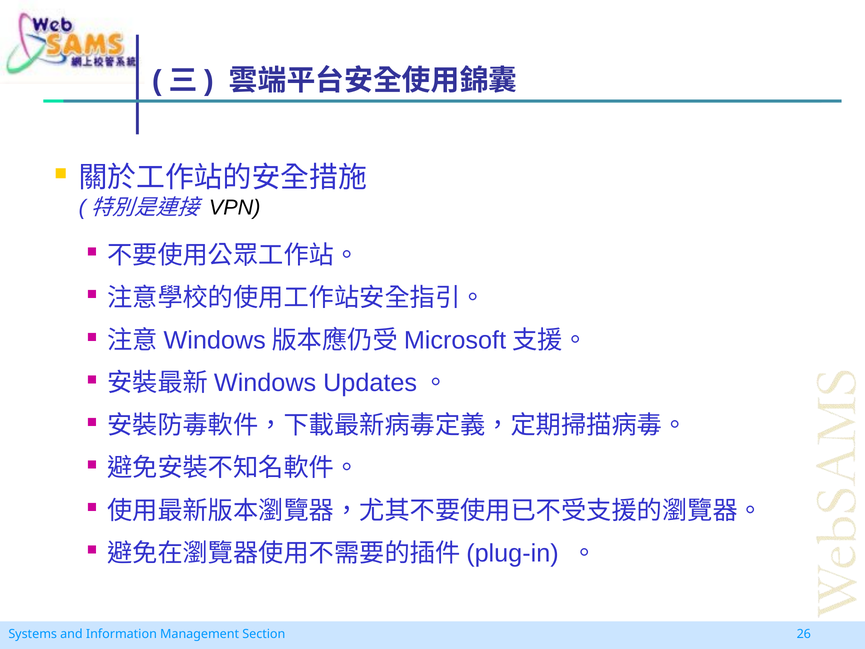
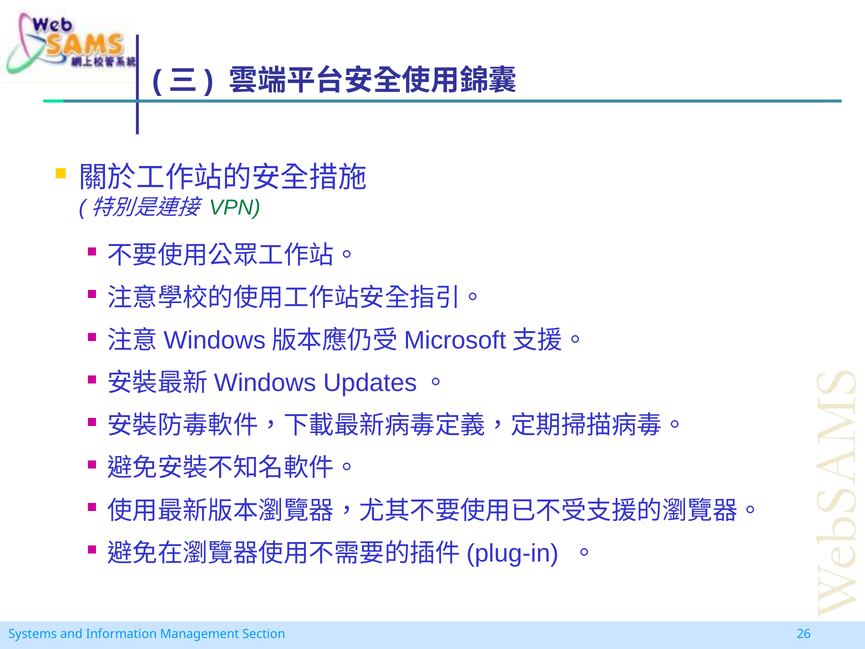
VPN colour: black -> green
